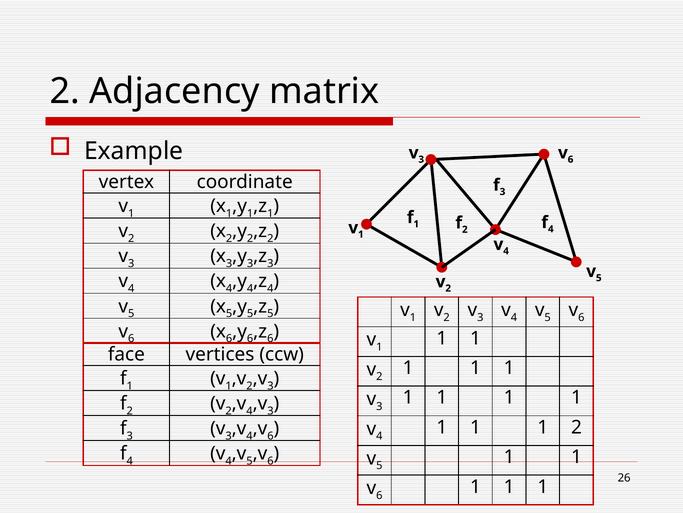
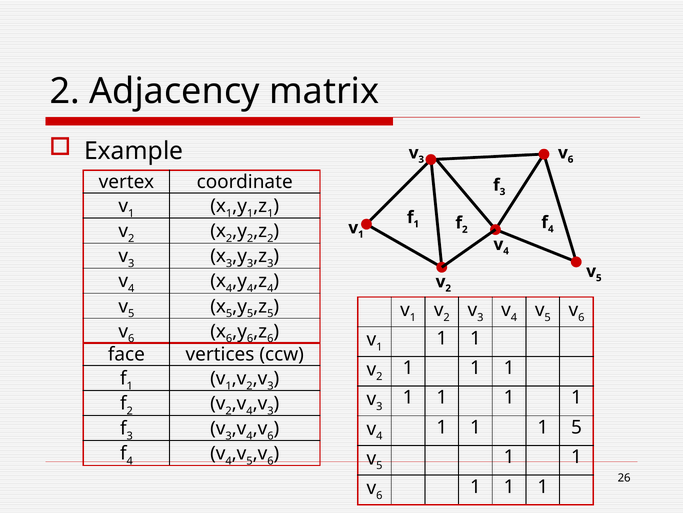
1 2: 2 -> 5
